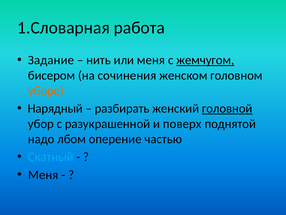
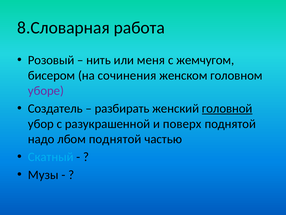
1.Словарная: 1.Словарная -> 8.Словарная
Задание: Задание -> Розовый
жемчугом underline: present -> none
уборе colour: orange -> purple
Нарядный: Нарядный -> Создатель
лбом оперение: оперение -> поднятой
Меня at (43, 174): Меня -> Музы
